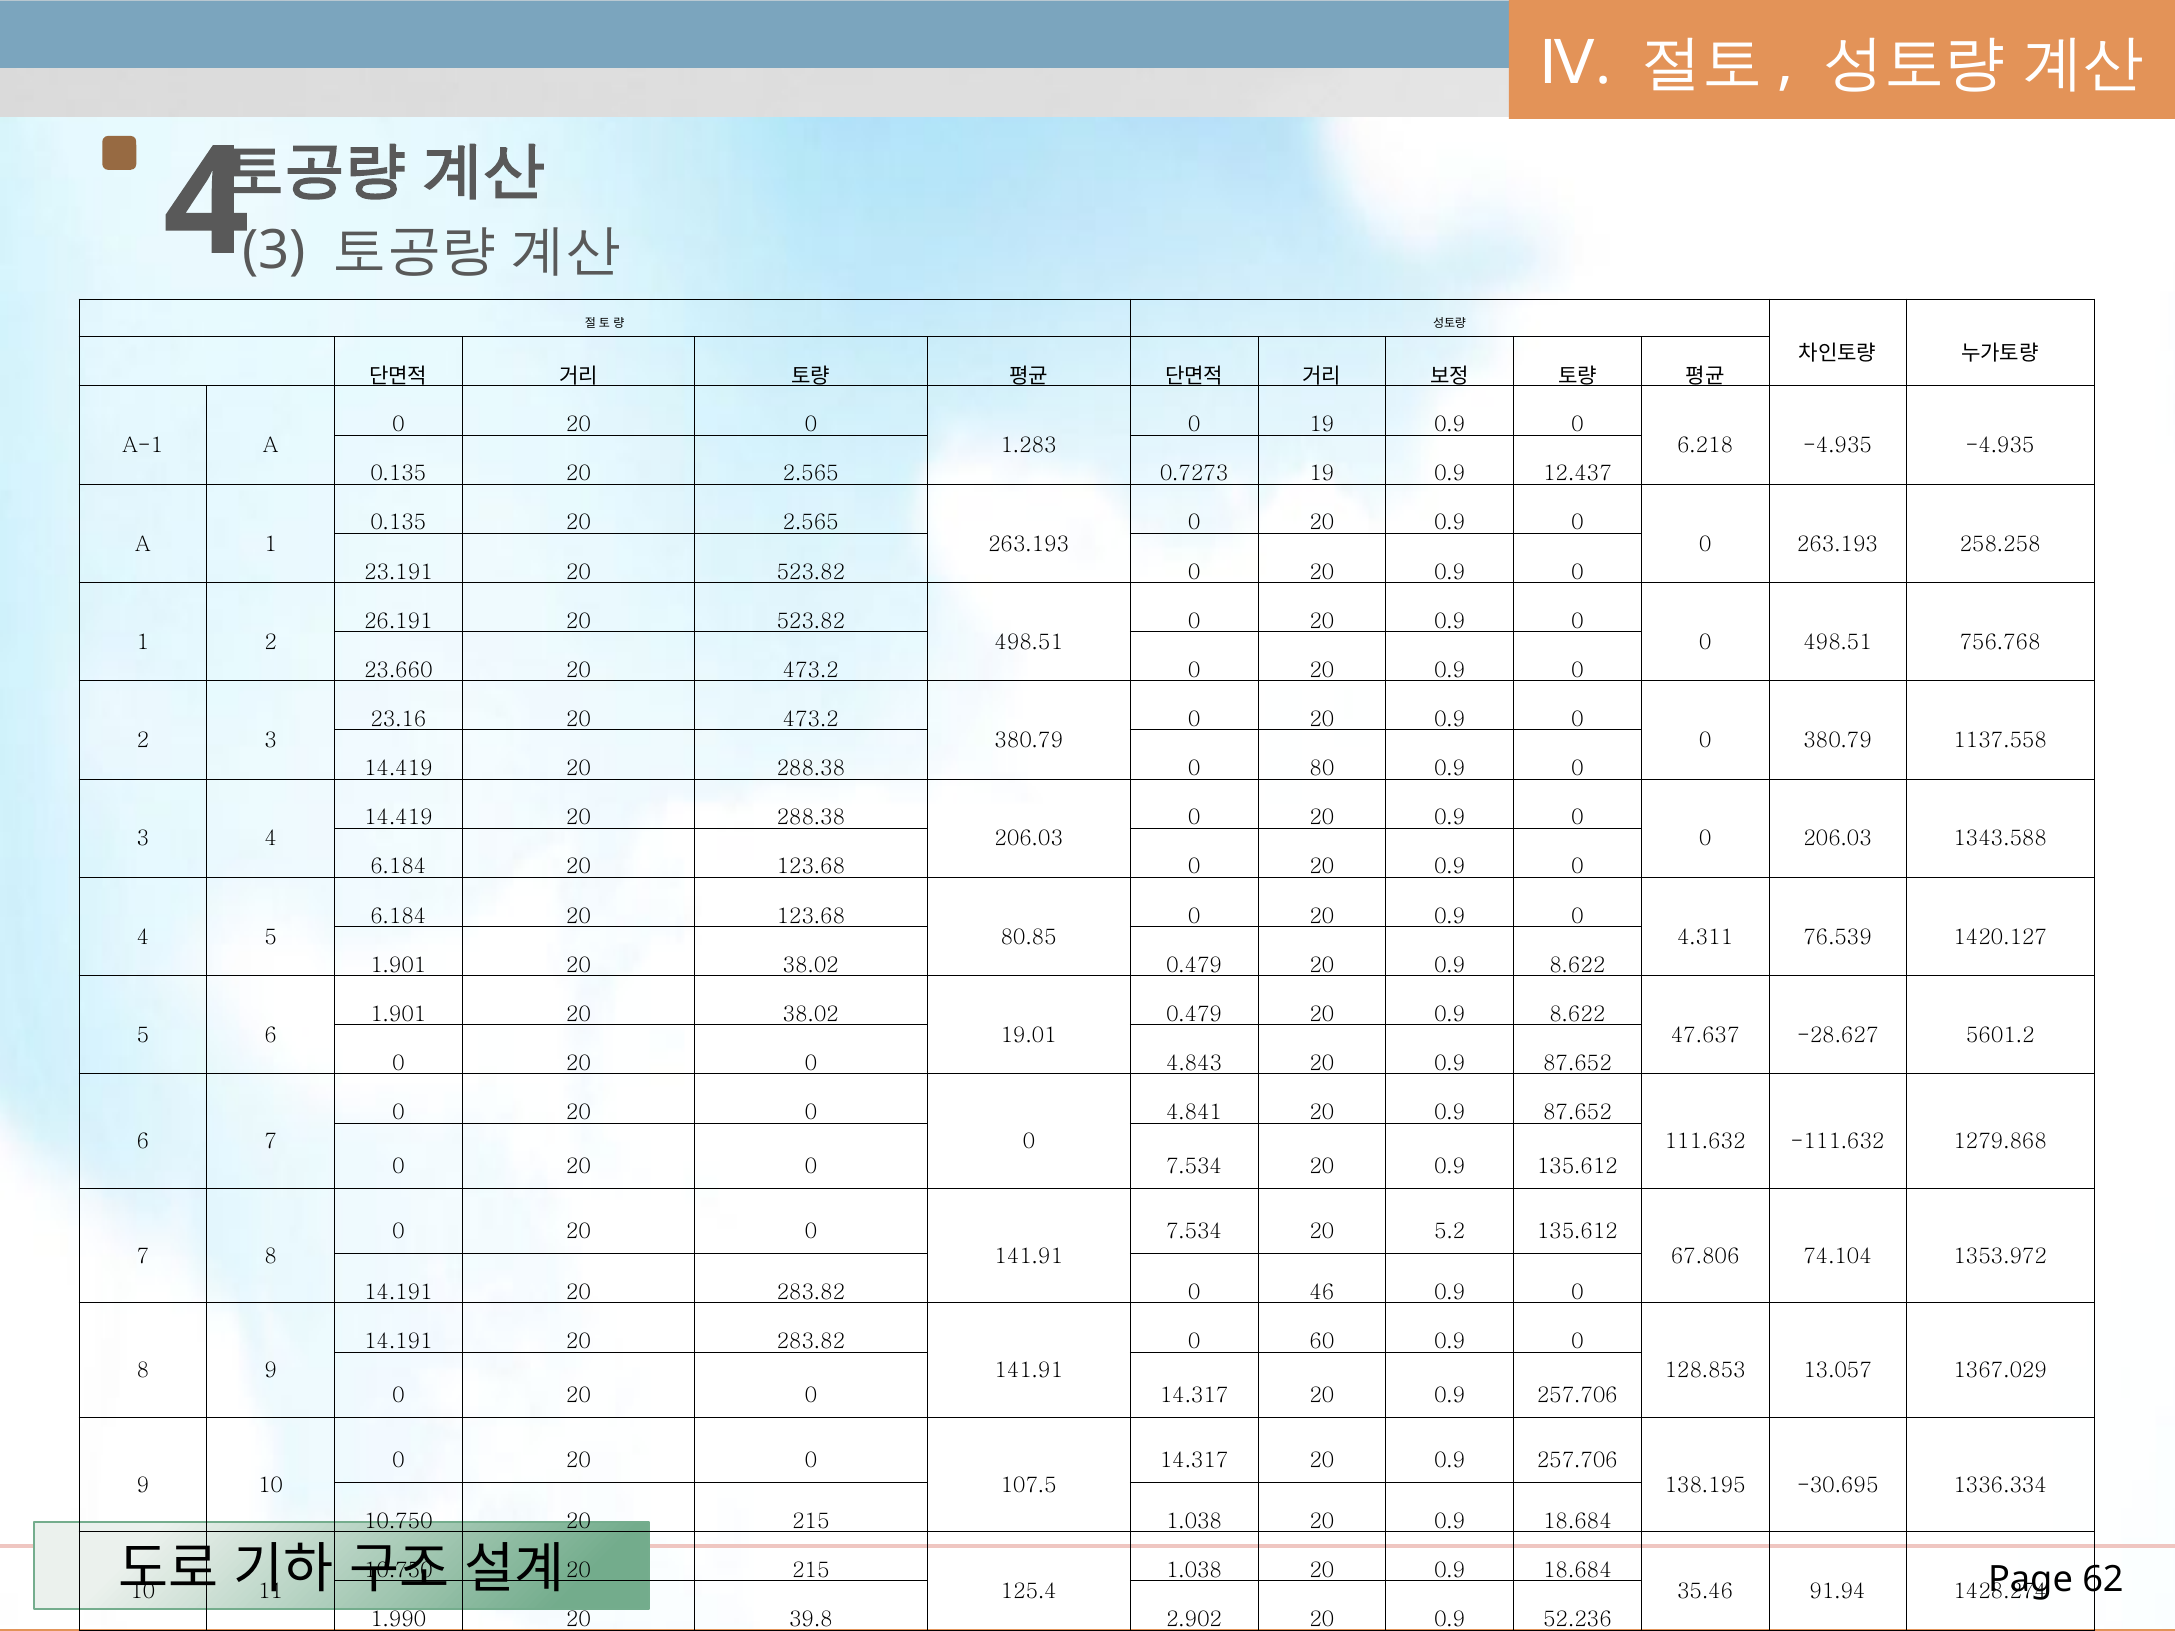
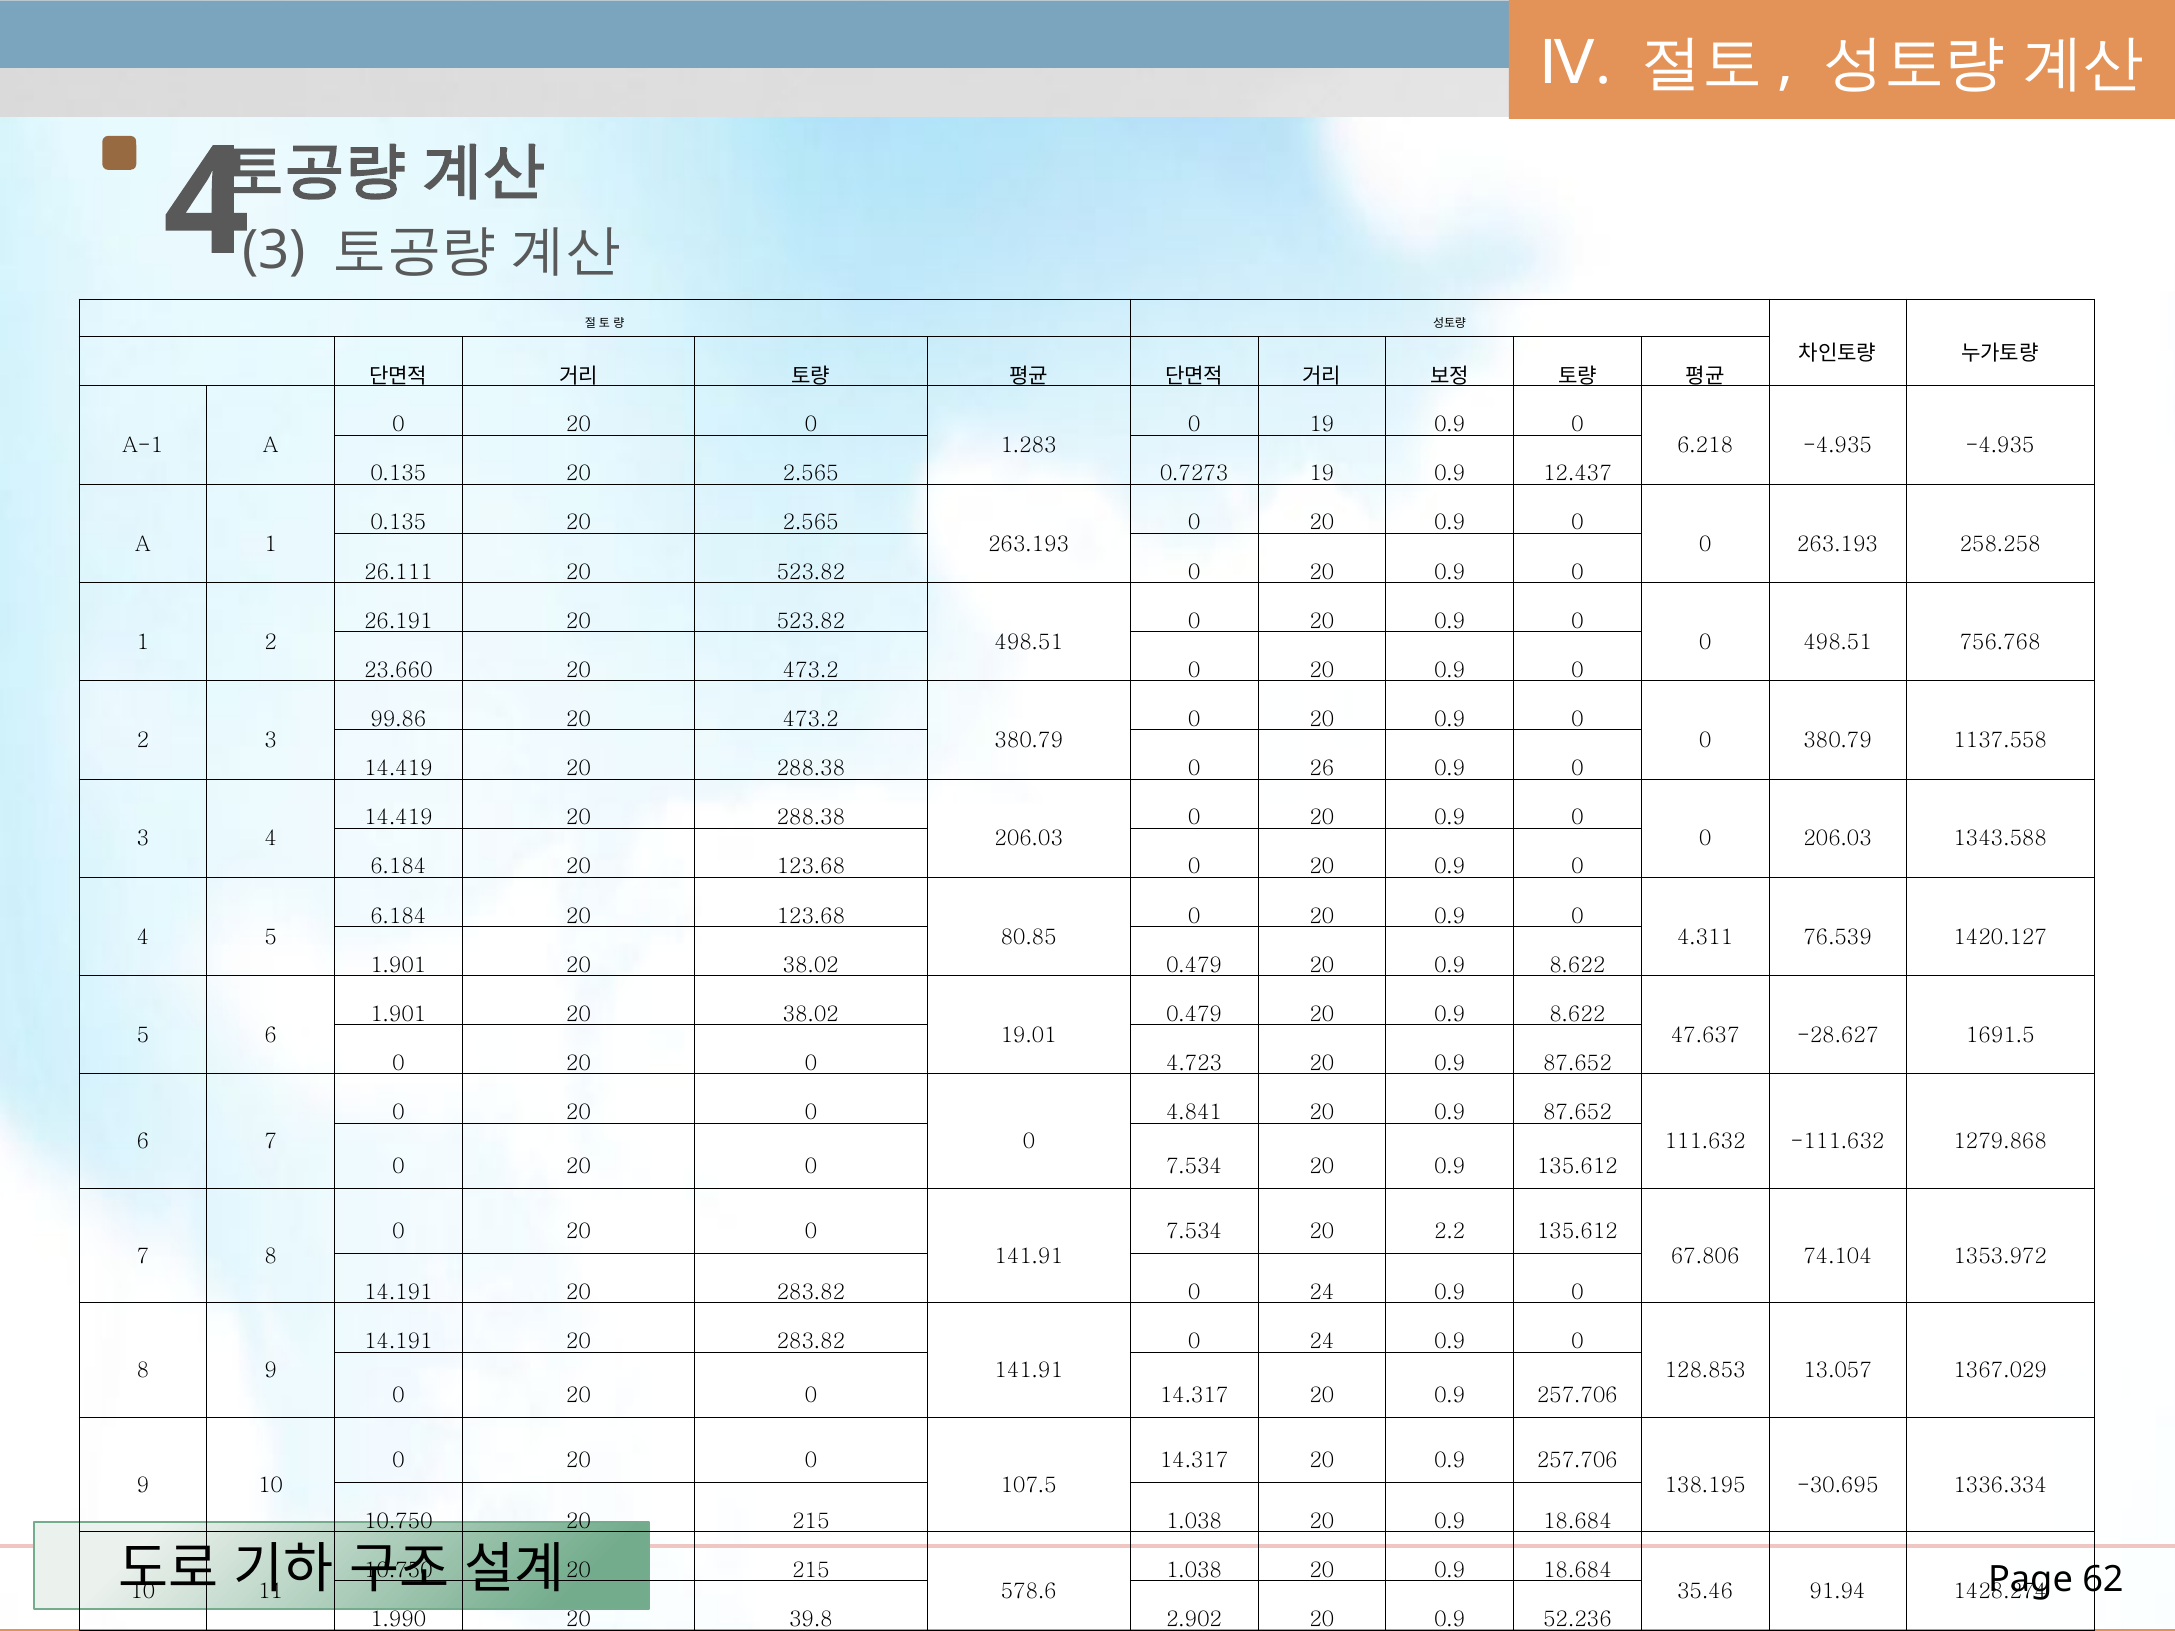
23.191: 23.191 -> 26.111
23.16: 23.16 -> 99.86
80: 80 -> 26
5601.2: 5601.2 -> 1691.5
4.843: 4.843 -> 4.723
5.2: 5.2 -> 2.2
283.82 0 46: 46 -> 24
60 at (1322, 1342): 60 -> 24
125.4: 125.4 -> 578.6
